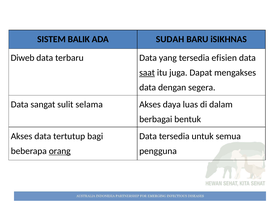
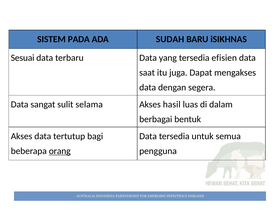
BALIK: BALIK -> PADA
Diweb: Diweb -> Sesuai
saat underline: present -> none
daya: daya -> hasil
